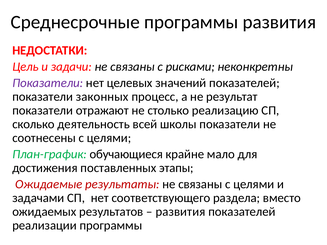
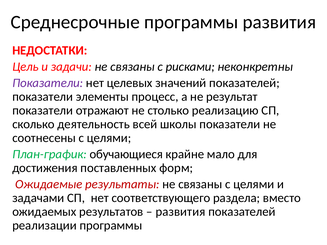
законных: законных -> элементы
этапы: этапы -> форм
